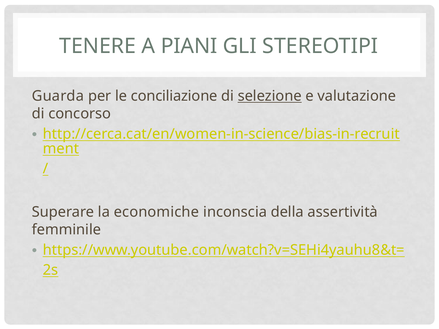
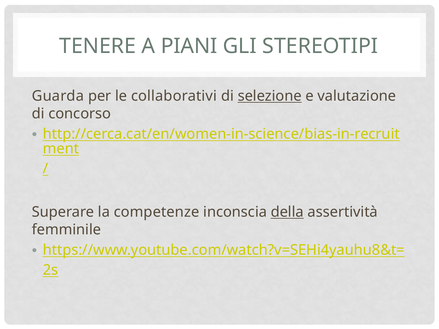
conciliazione: conciliazione -> collaborativi
economiche: economiche -> competenze
della underline: none -> present
